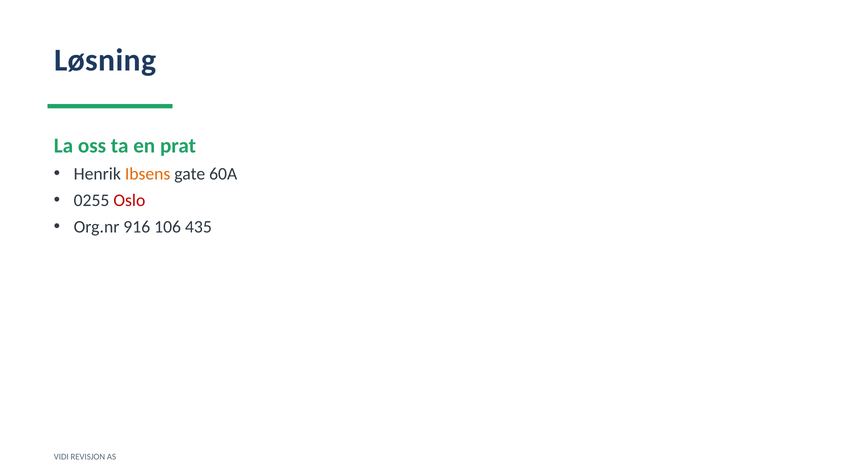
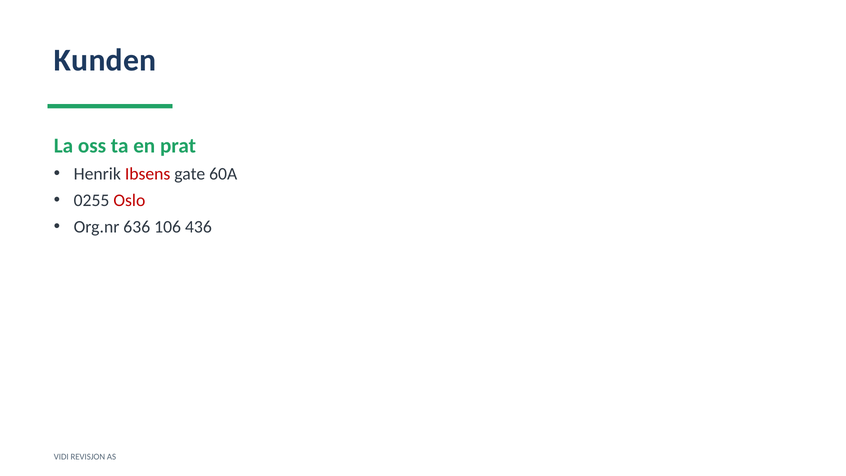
Løsning: Løsning -> Kunden
Ibsens colour: orange -> red
916: 916 -> 636
435: 435 -> 436
